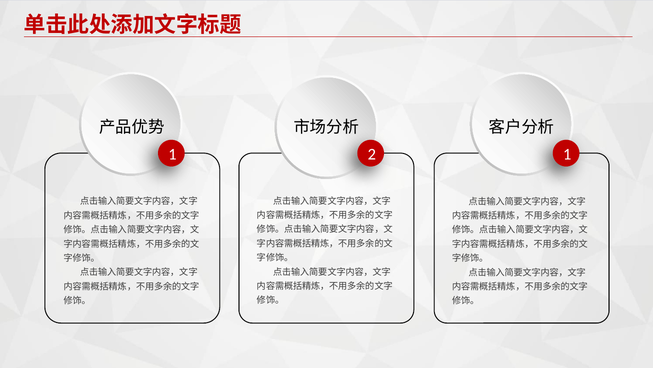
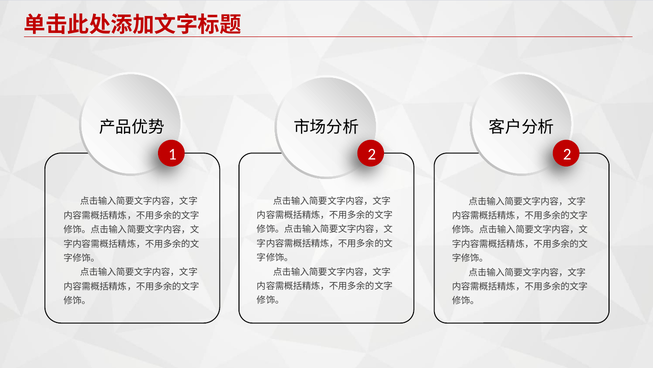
2 1: 1 -> 2
